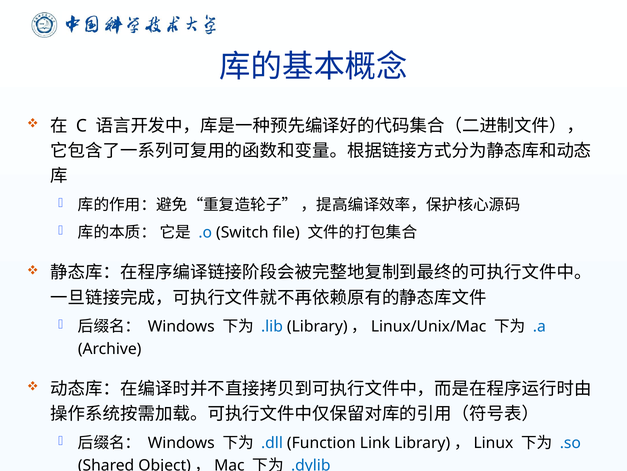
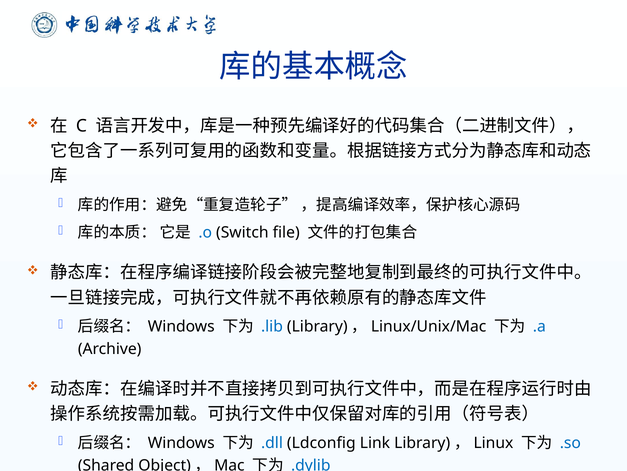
Function: Function -> Ldconfig
